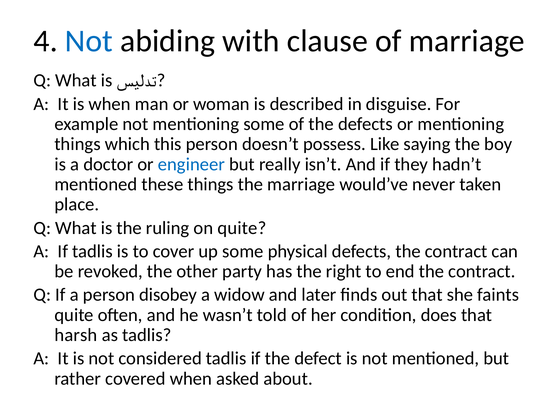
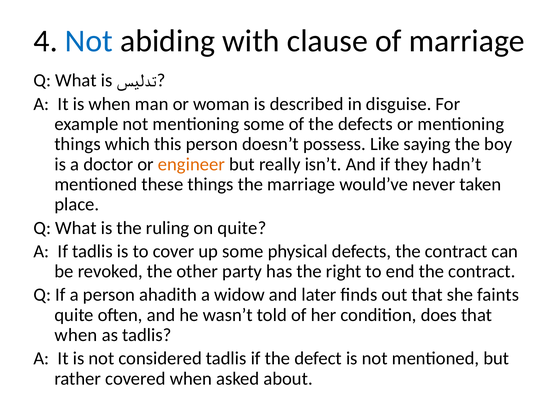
engineer colour: blue -> orange
disobey: disobey -> ahadith
harsh at (76, 335): harsh -> when
